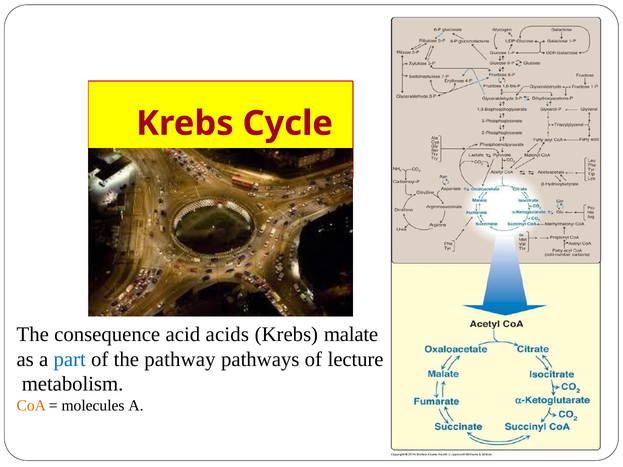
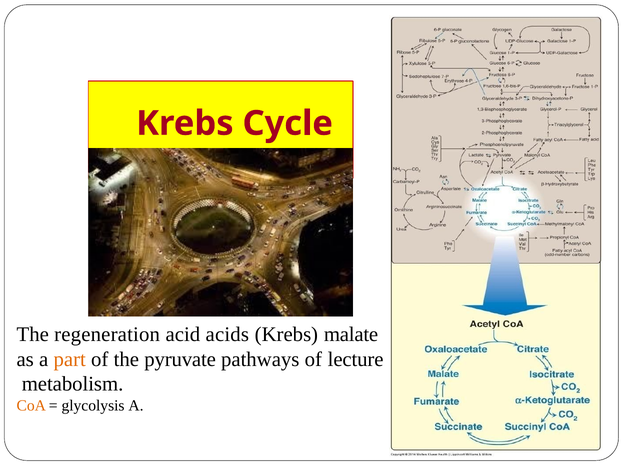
consequence: consequence -> regeneration
part colour: blue -> orange
pathway: pathway -> pyruvate
molecules: molecules -> glycolysis
